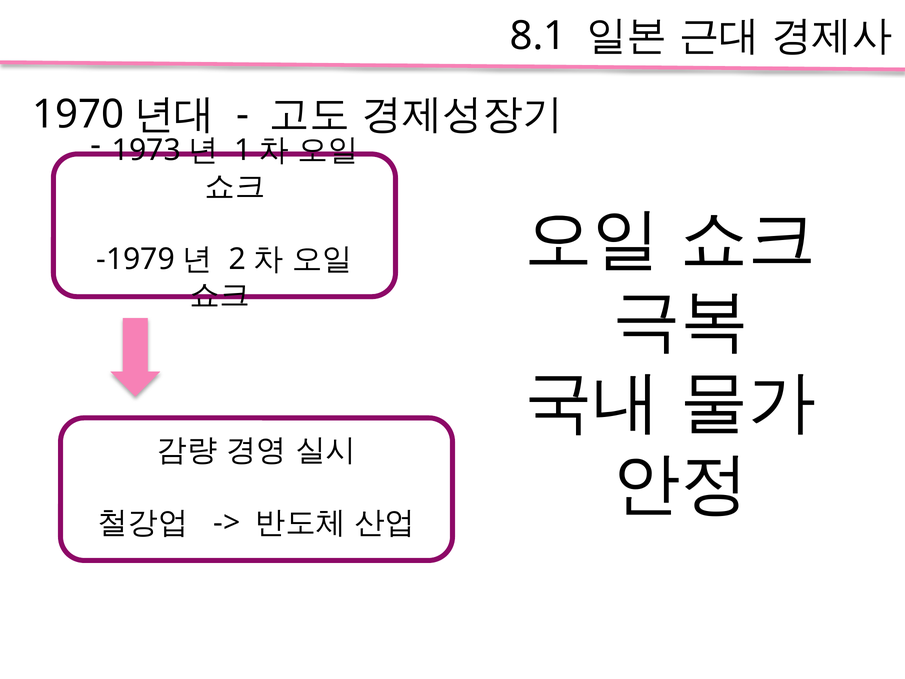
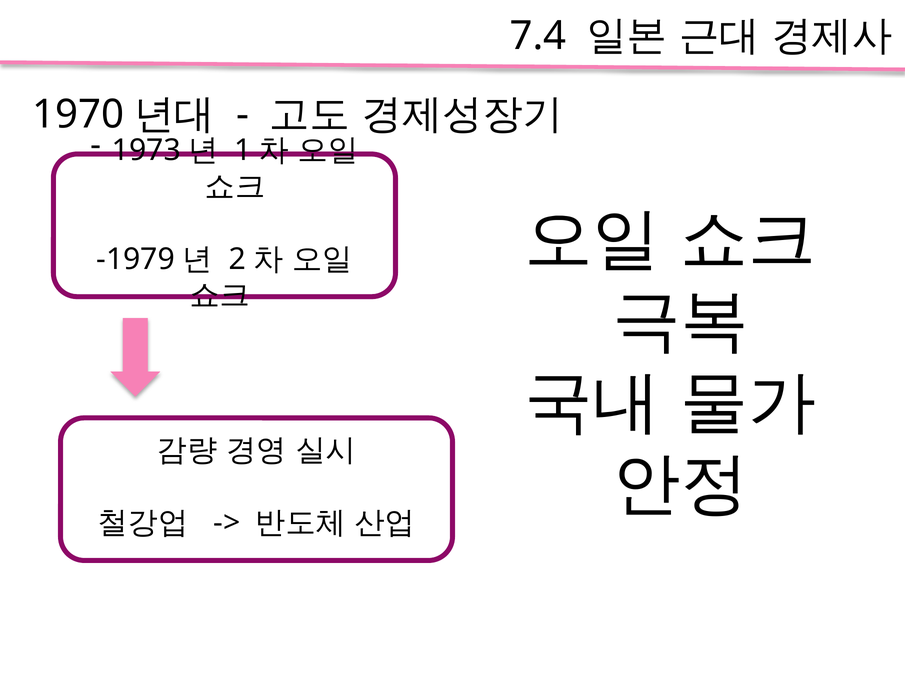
8.1: 8.1 -> 7.4
